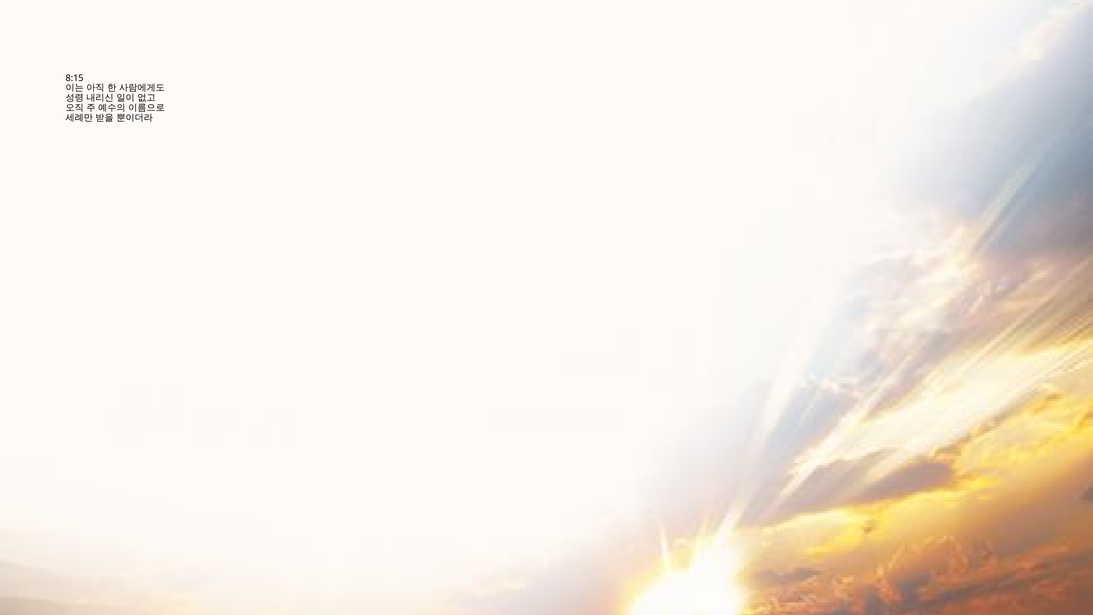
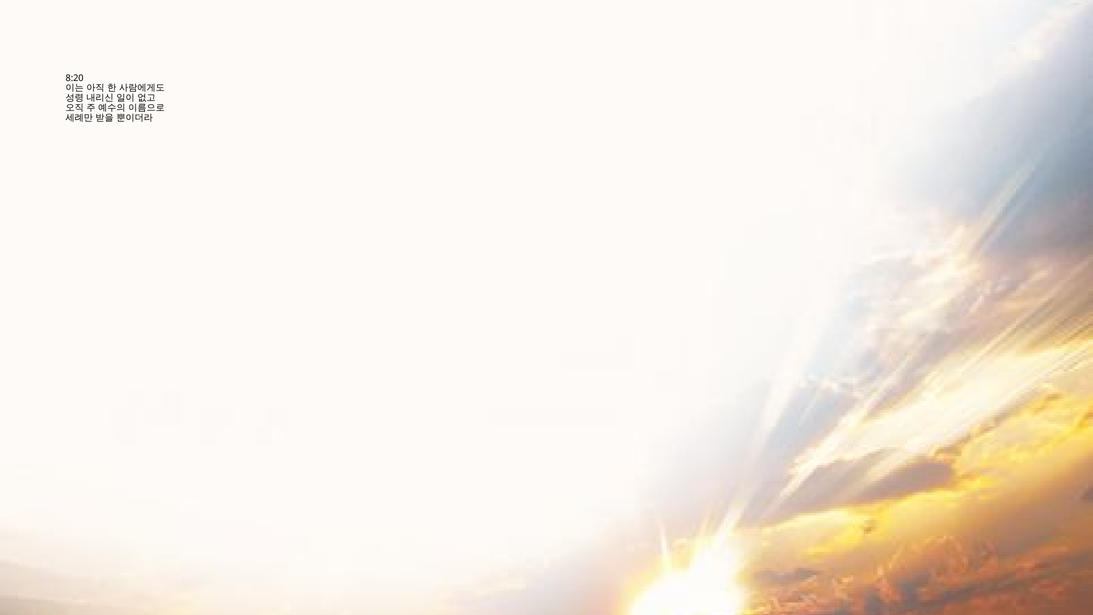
8:15: 8:15 -> 8:20
